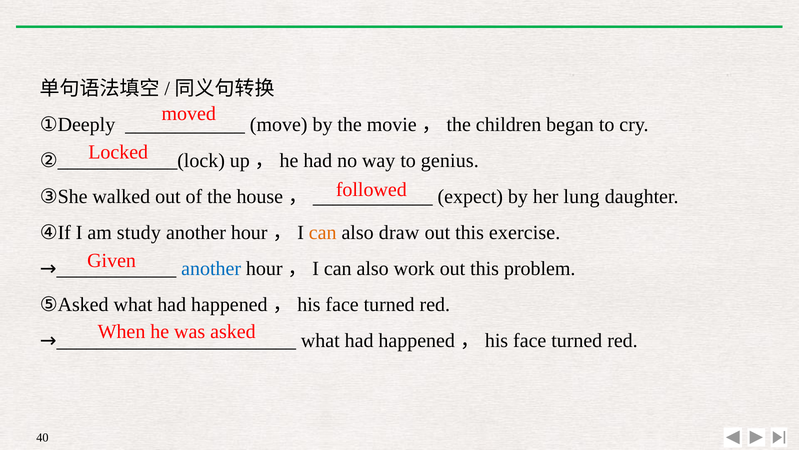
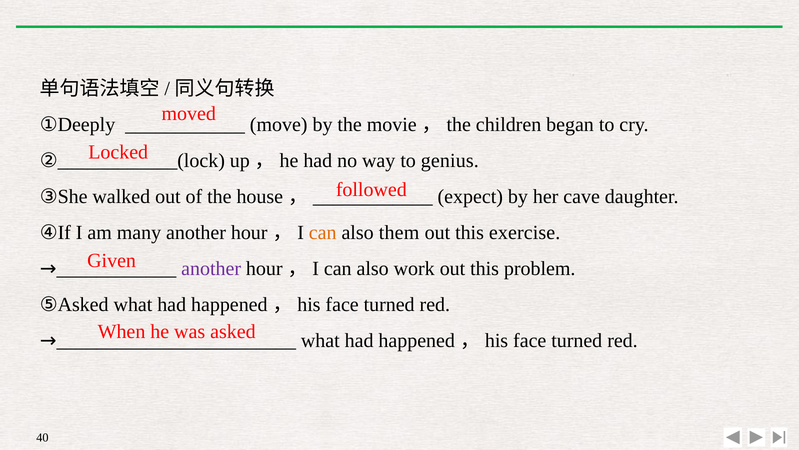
lung: lung -> cave
study: study -> many
draw: draw -> them
another at (211, 268) colour: blue -> purple
